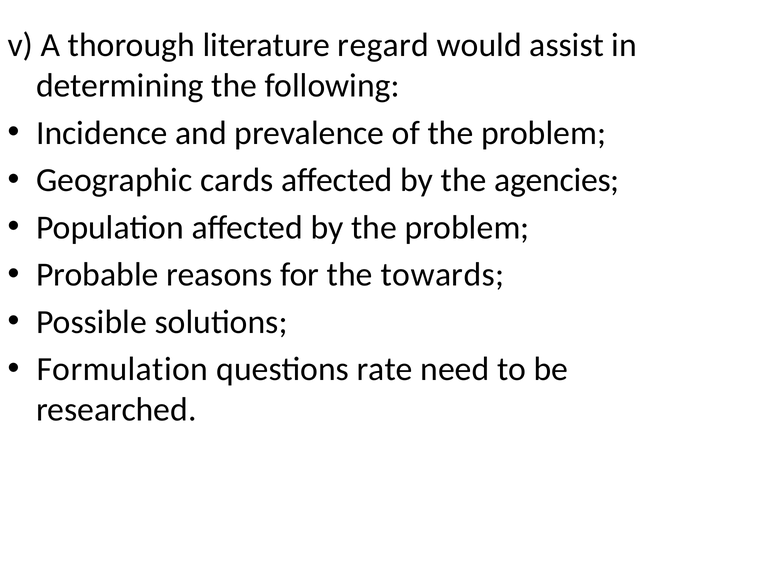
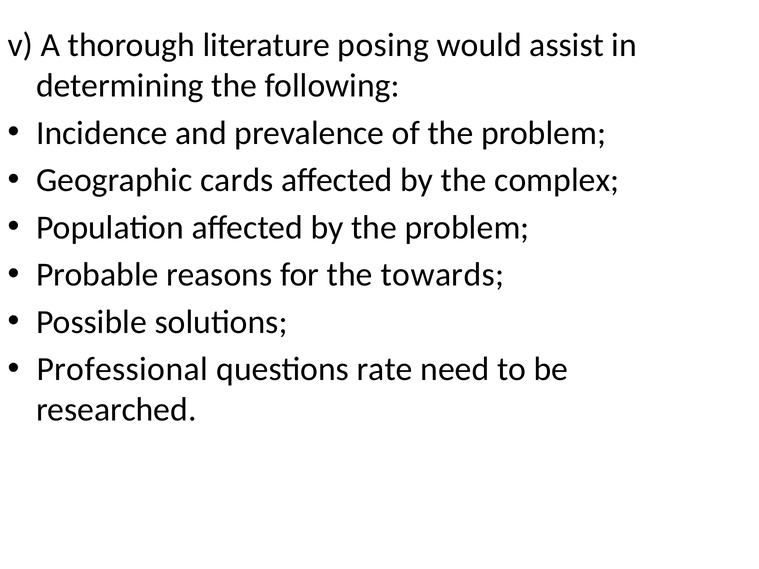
regard: regard -> posing
agencies: agencies -> complex
Formulation: Formulation -> Professional
